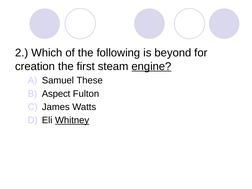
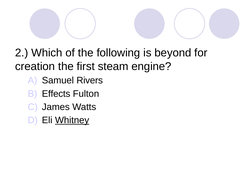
engine underline: present -> none
These: These -> Rivers
Aspect: Aspect -> Effects
